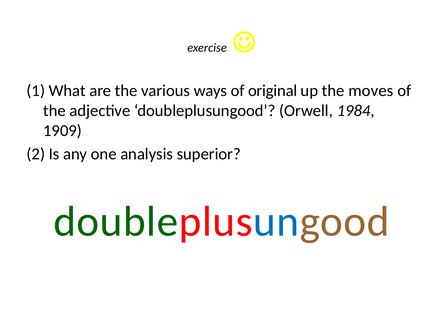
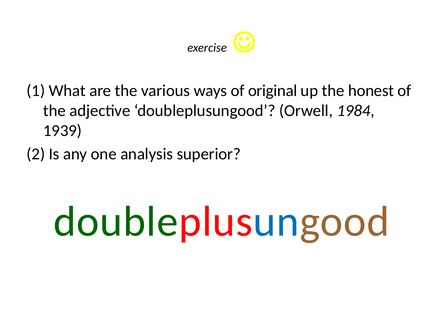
moves: moves -> honest
1909: 1909 -> 1939
